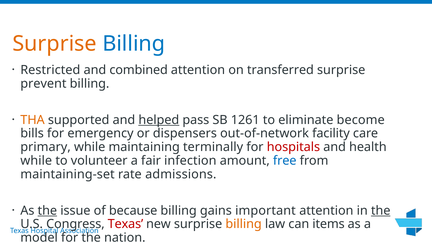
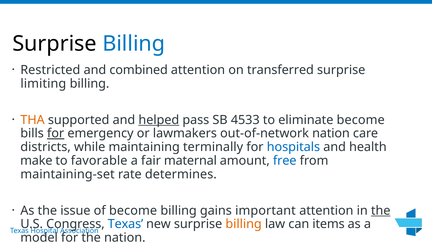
Surprise at (55, 44) colour: orange -> black
prevent: prevent -> limiting
1261: 1261 -> 4533
for at (56, 133) underline: none -> present
dispensers: dispensers -> lawmakers
out-of-network facility: facility -> nation
primary: primary -> districts
hospitals colour: red -> blue
while at (36, 161): while -> make
volunteer: volunteer -> favorable
infection: infection -> maternal
admissions: admissions -> determines
the at (47, 211) underline: present -> none
of because: because -> become
Texas at (125, 224) colour: red -> blue
